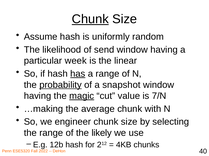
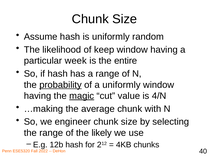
Chunk at (90, 19) underline: present -> none
send: send -> keep
linear: linear -> entire
has underline: present -> none
a snapshot: snapshot -> uniformly
7/N: 7/N -> 4/N
